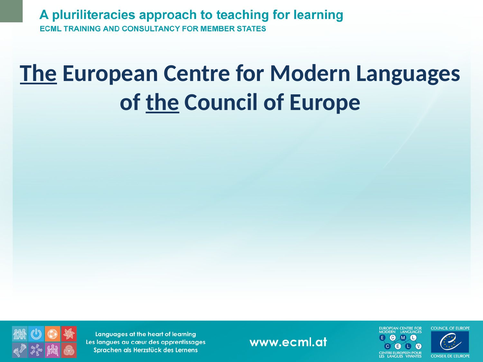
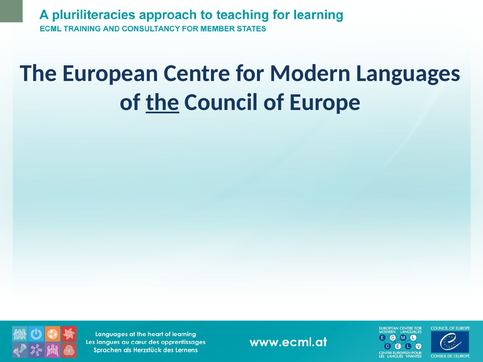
The at (38, 73) underline: present -> none
